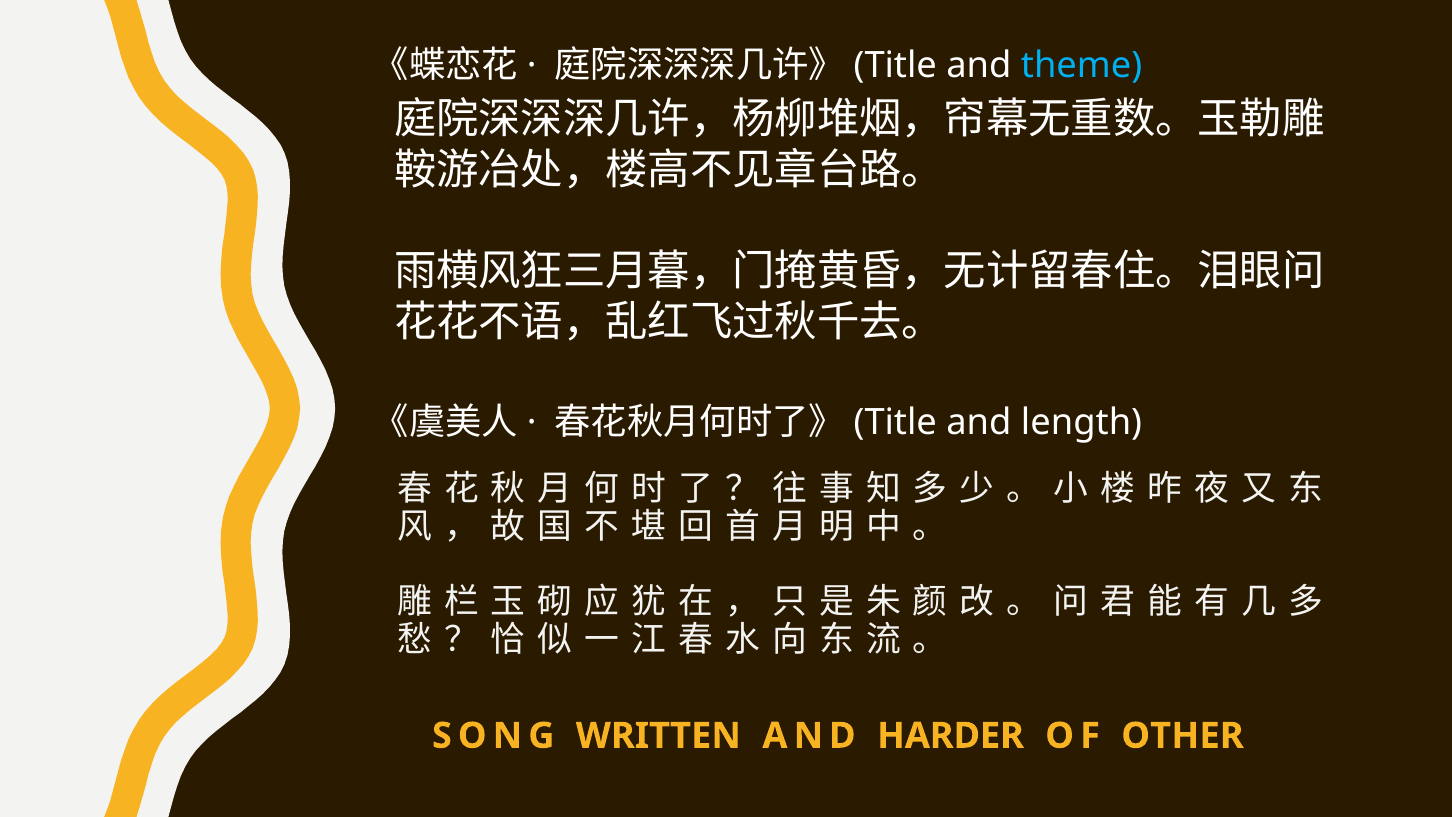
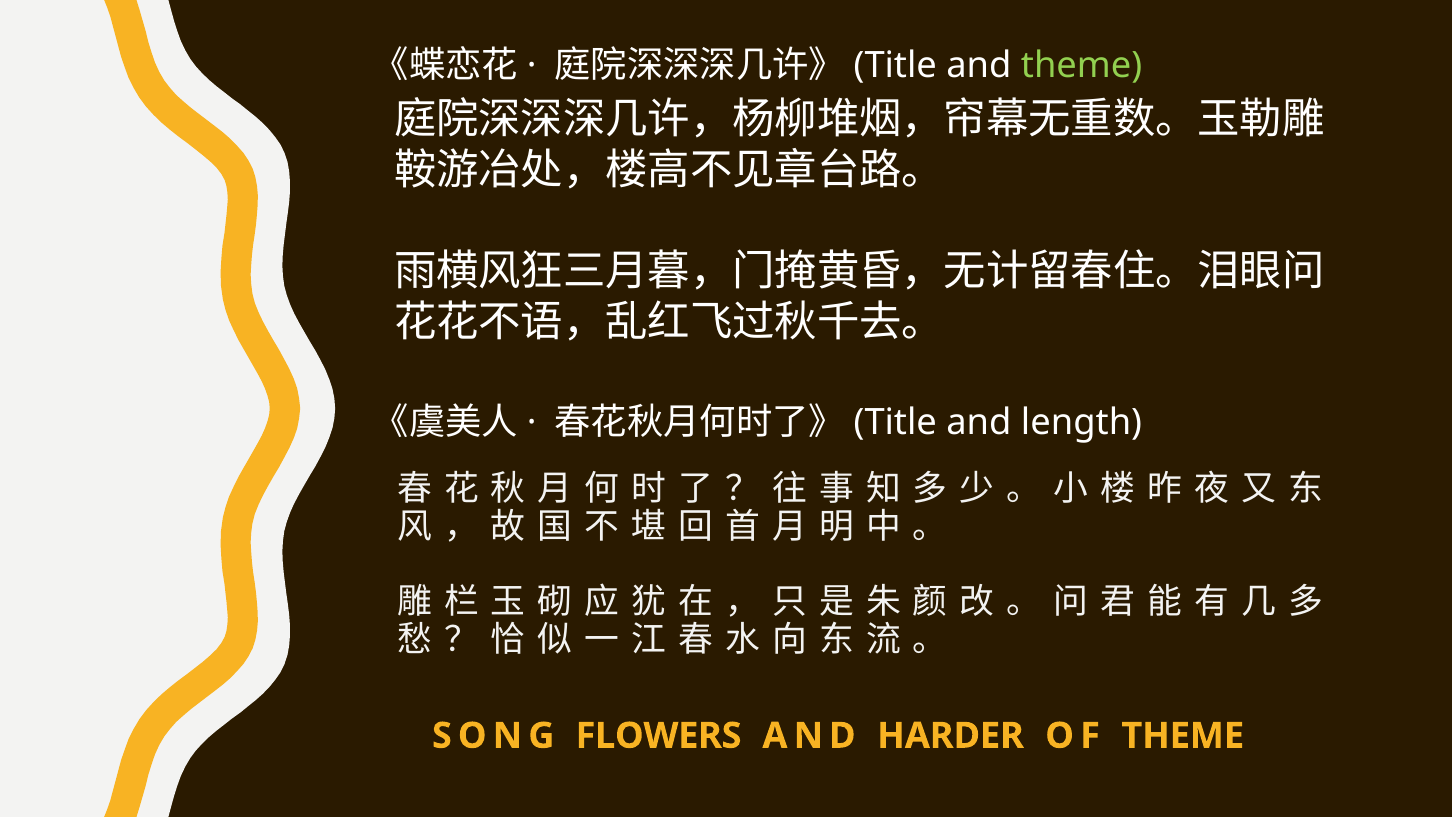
theme at (1082, 65) colour: light blue -> light green
WRITTEN: WRITTEN -> FLOWERS
OF OTHER: OTHER -> THEME
